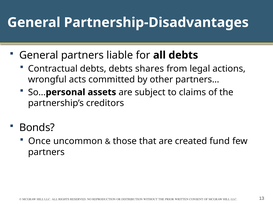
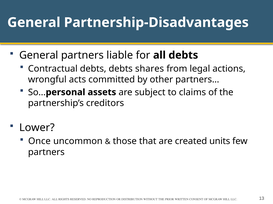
Bonds: Bonds -> Lower
fund: fund -> units
